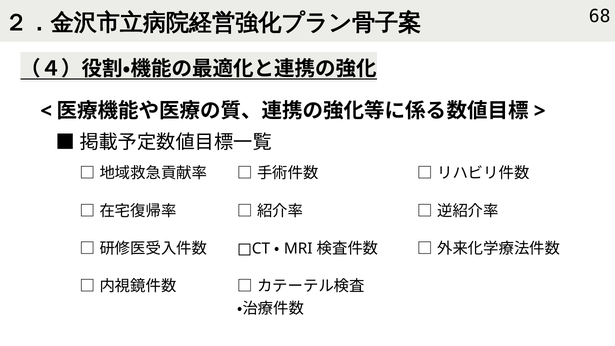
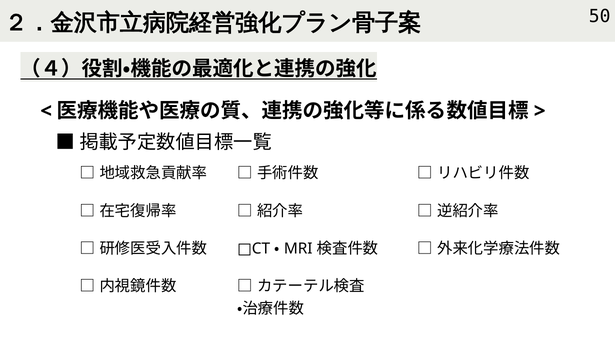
68: 68 -> 50
